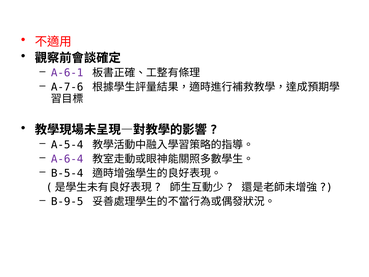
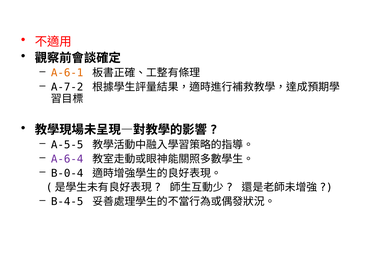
A-6-1 colour: purple -> orange
A-7-6: A-7-6 -> A-7-2
A-5-4: A-5-4 -> A-5-5
B-5-4: B-5-4 -> B-0-4
B-9-5: B-9-5 -> B-4-5
